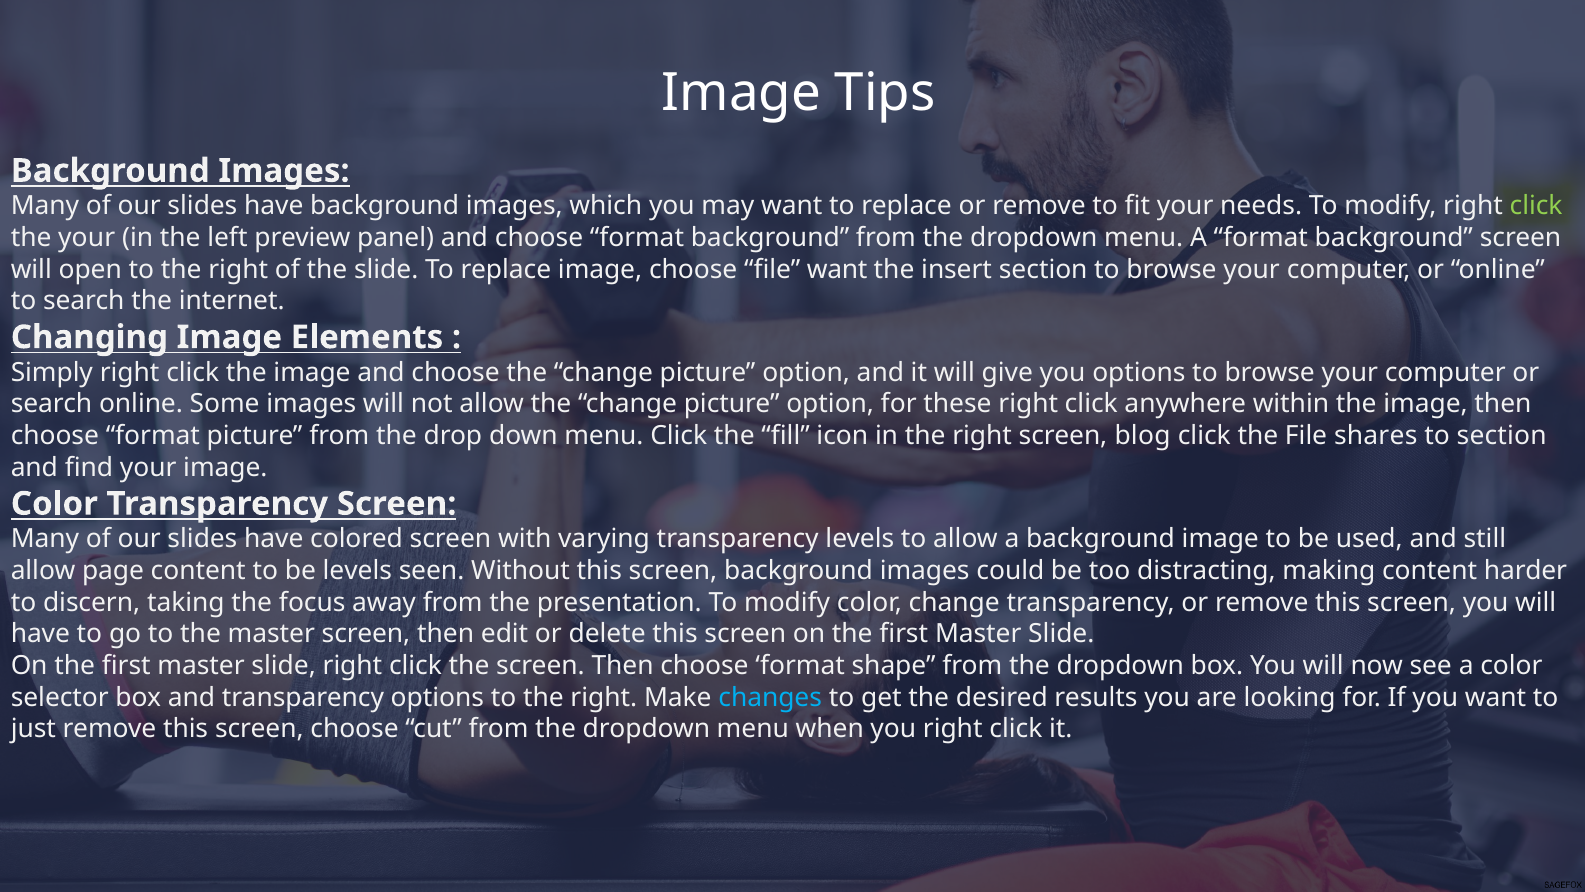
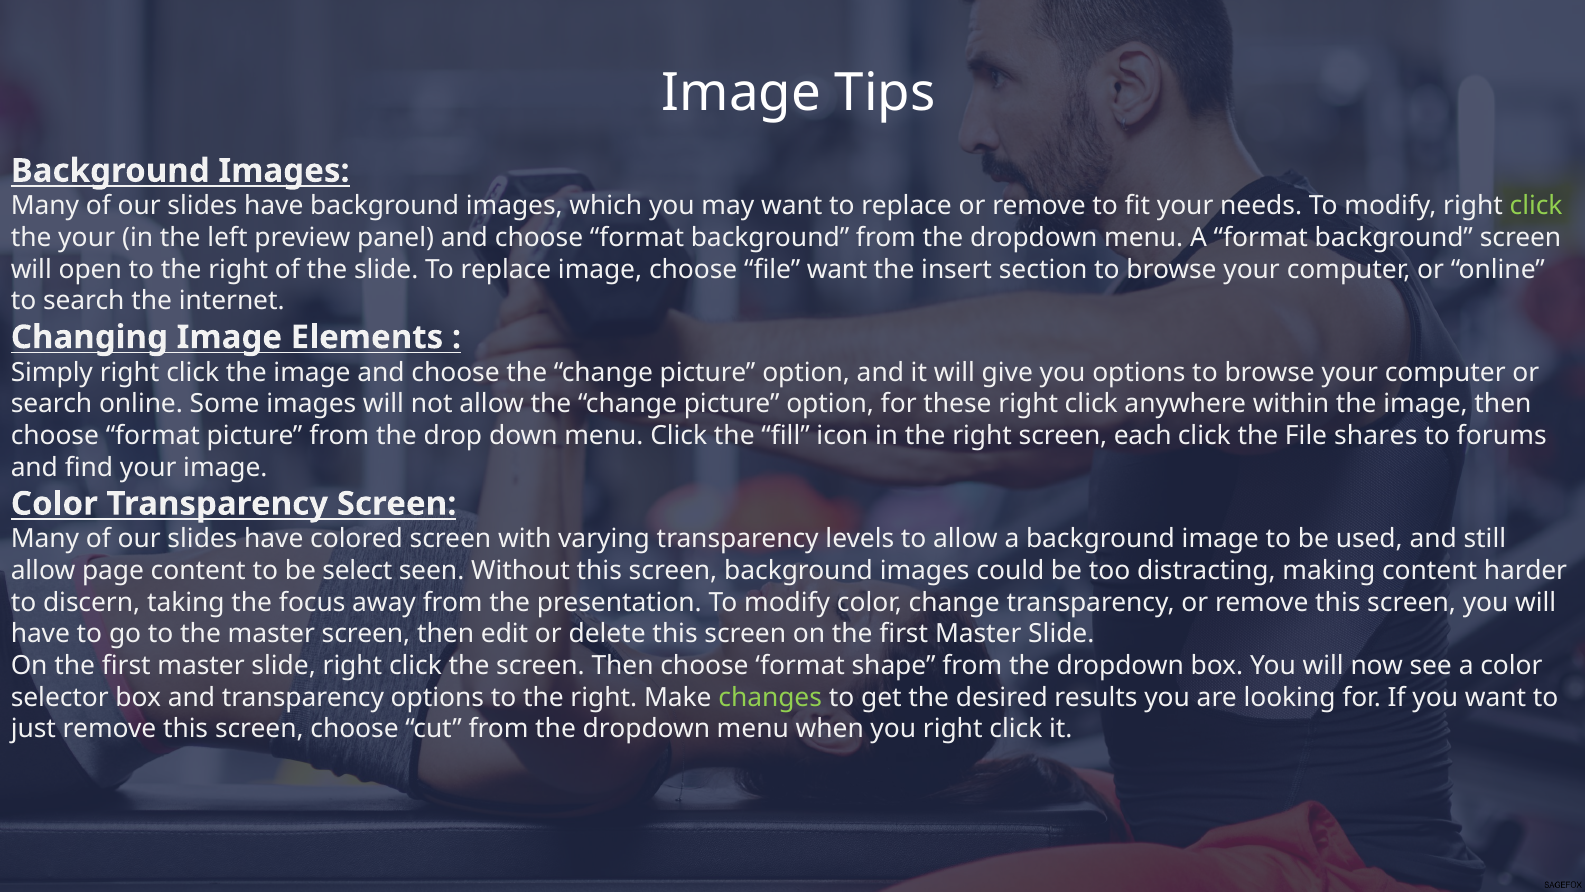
blog: blog -> each
to section: section -> forums
be levels: levels -> select
changes colour: light blue -> light green
